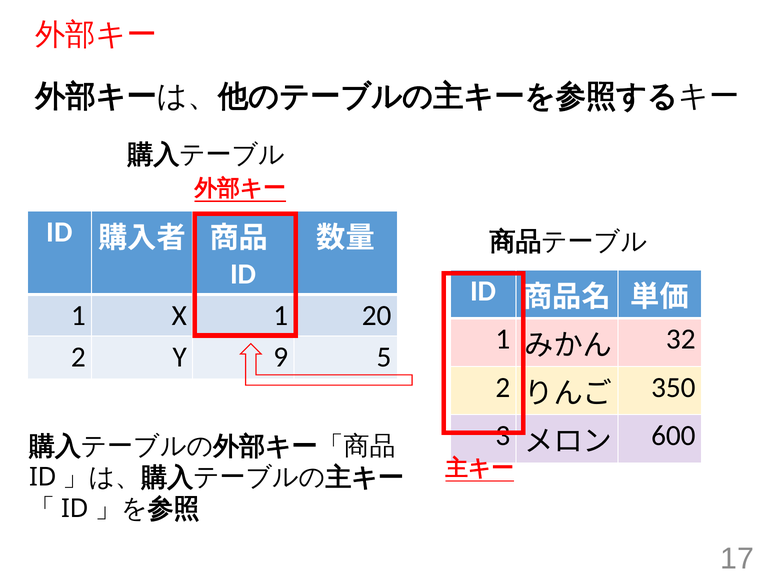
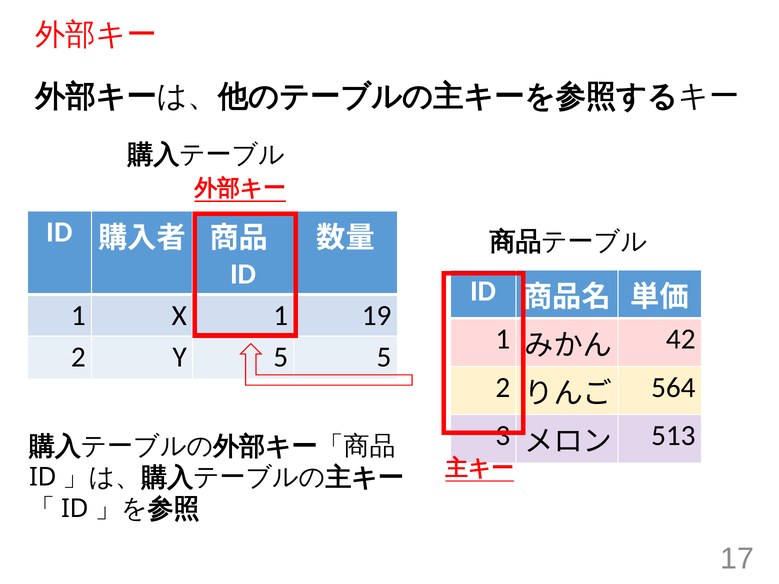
20: 20 -> 19
32: 32 -> 42
Y 9: 9 -> 5
350: 350 -> 564
600: 600 -> 513
